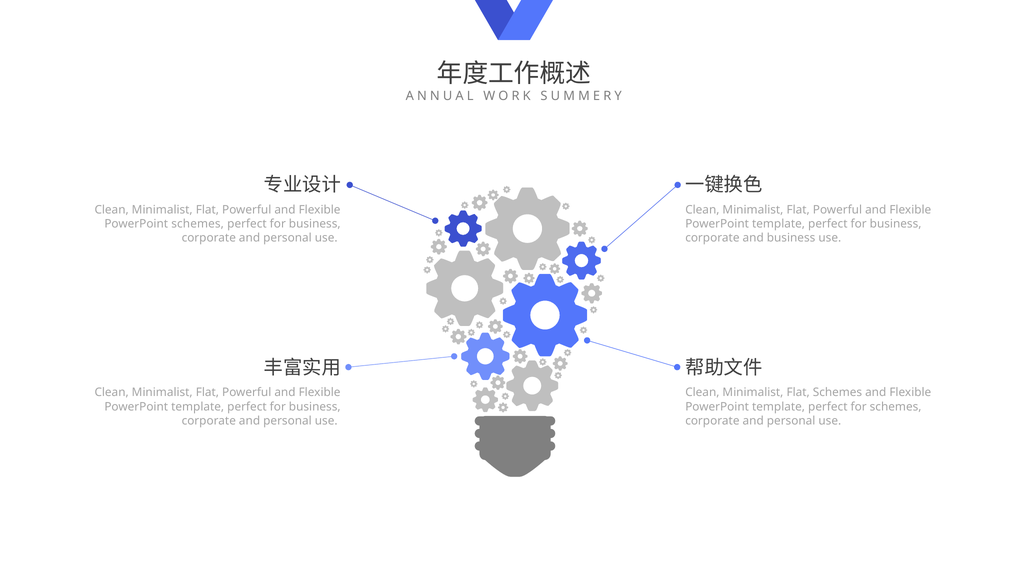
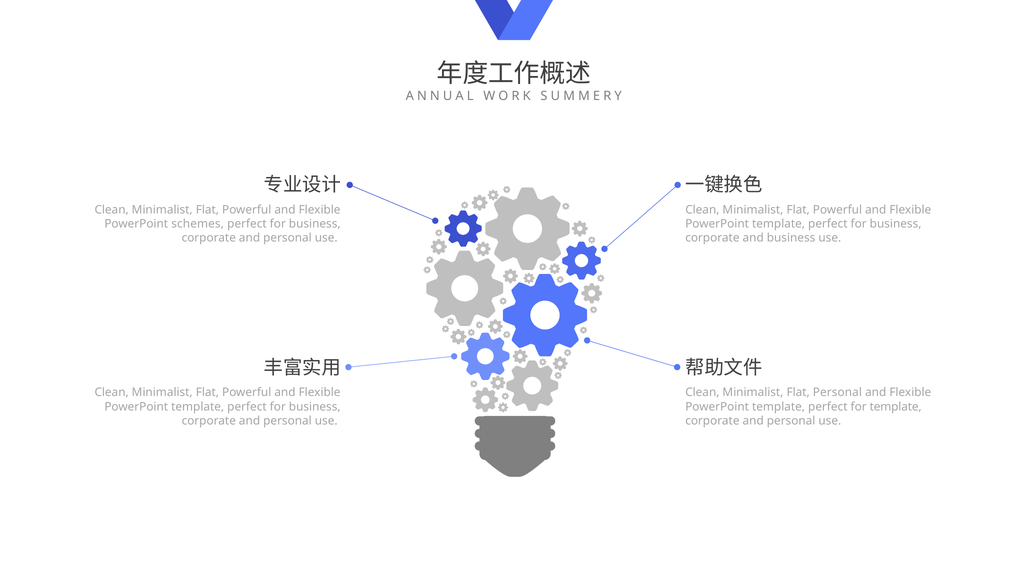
Flat Schemes: Schemes -> Personal
for schemes: schemes -> template
